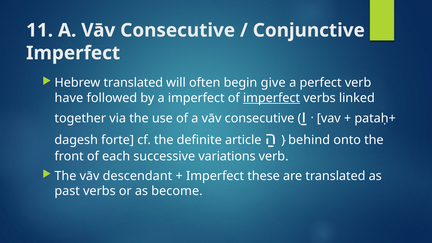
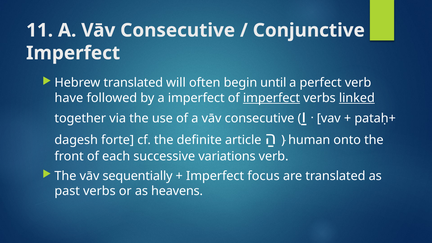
give: give -> until
linked underline: none -> present
behind: behind -> human
descendant: descendant -> sequentially
these: these -> focus
become: become -> heavens
